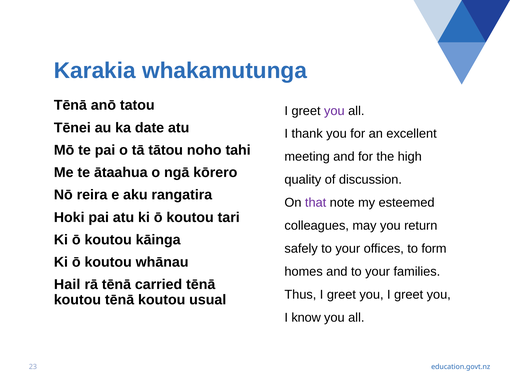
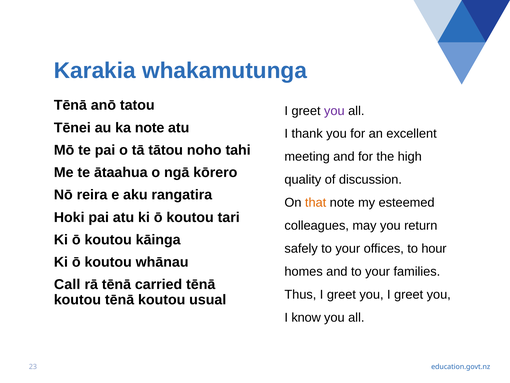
ka date: date -> note
that colour: purple -> orange
form: form -> hour
Hail: Hail -> Call
